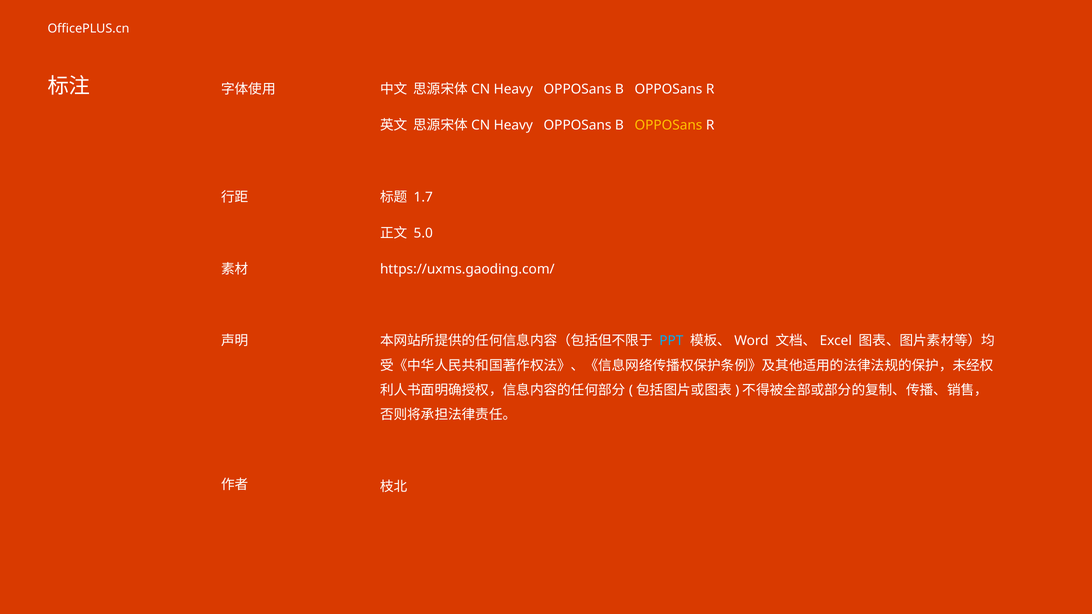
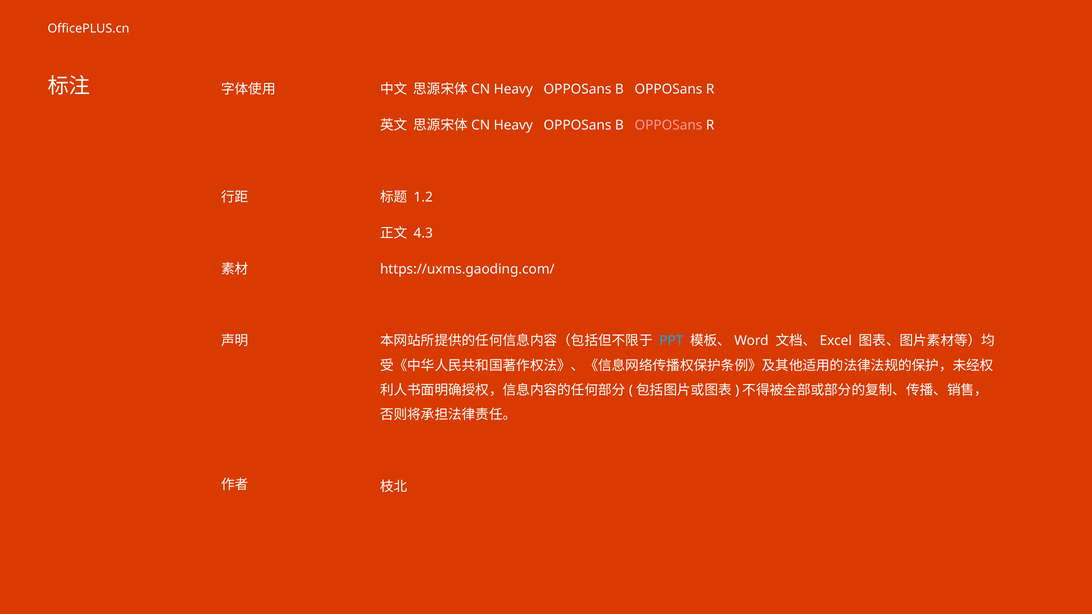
OPPOSans at (668, 125) colour: yellow -> pink
1.7: 1.7 -> 1.2
5.0: 5.0 -> 4.3
